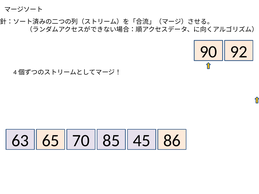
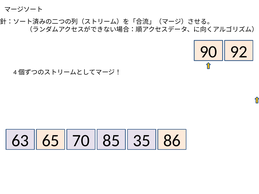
45: 45 -> 35
